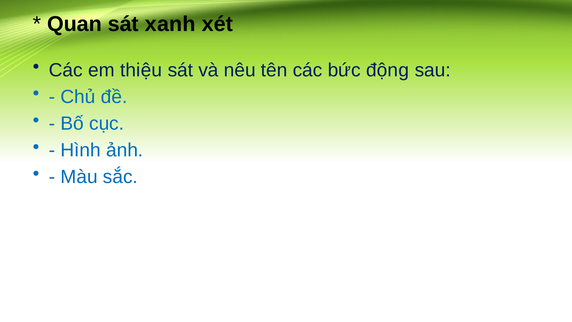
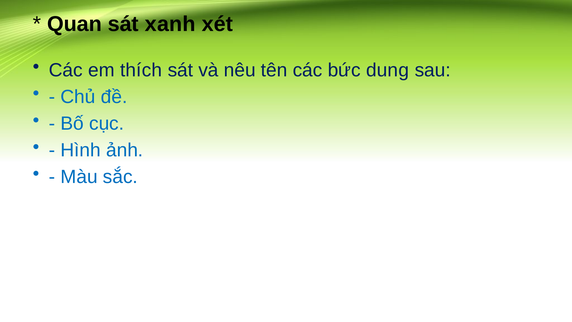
thiệu: thiệu -> thích
động: động -> dung
